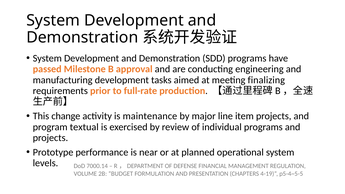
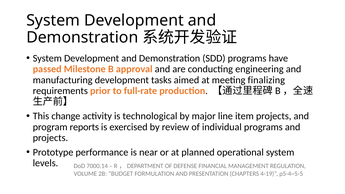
maintenance: maintenance -> technological
textual: textual -> reports
